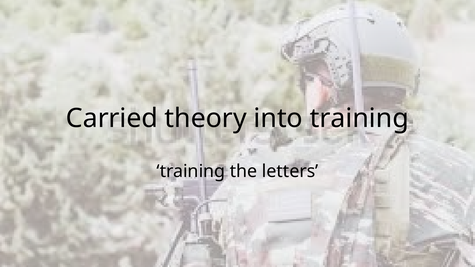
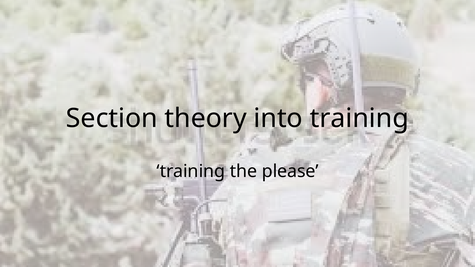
Carried: Carried -> Section
letters: letters -> please
